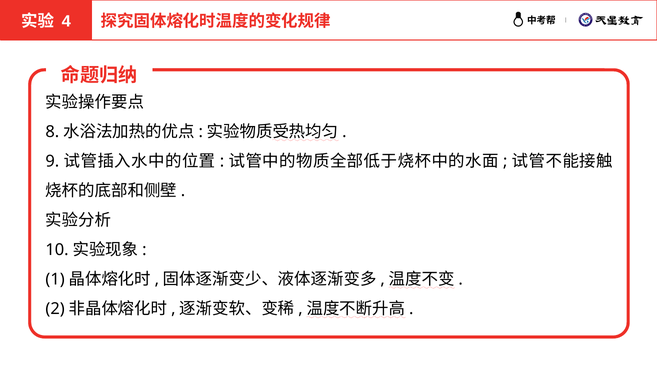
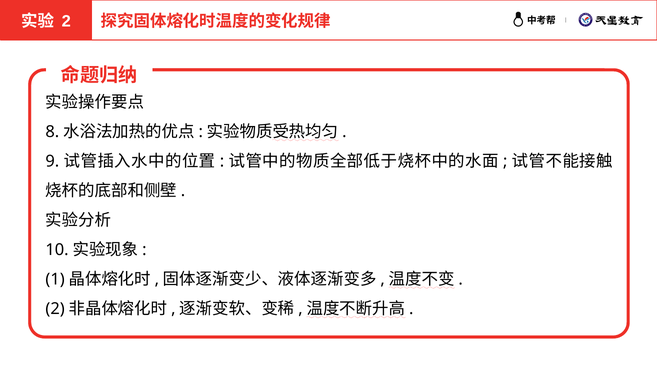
4 at (66, 21): 4 -> 2
